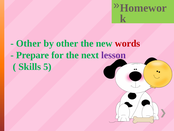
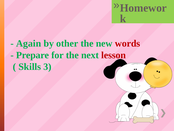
Other at (29, 43): Other -> Again
lesson colour: purple -> red
5: 5 -> 3
